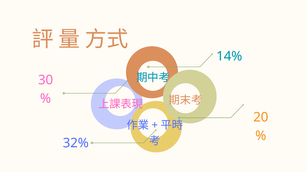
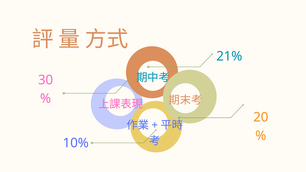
14%: 14% -> 21%
32%: 32% -> 10%
